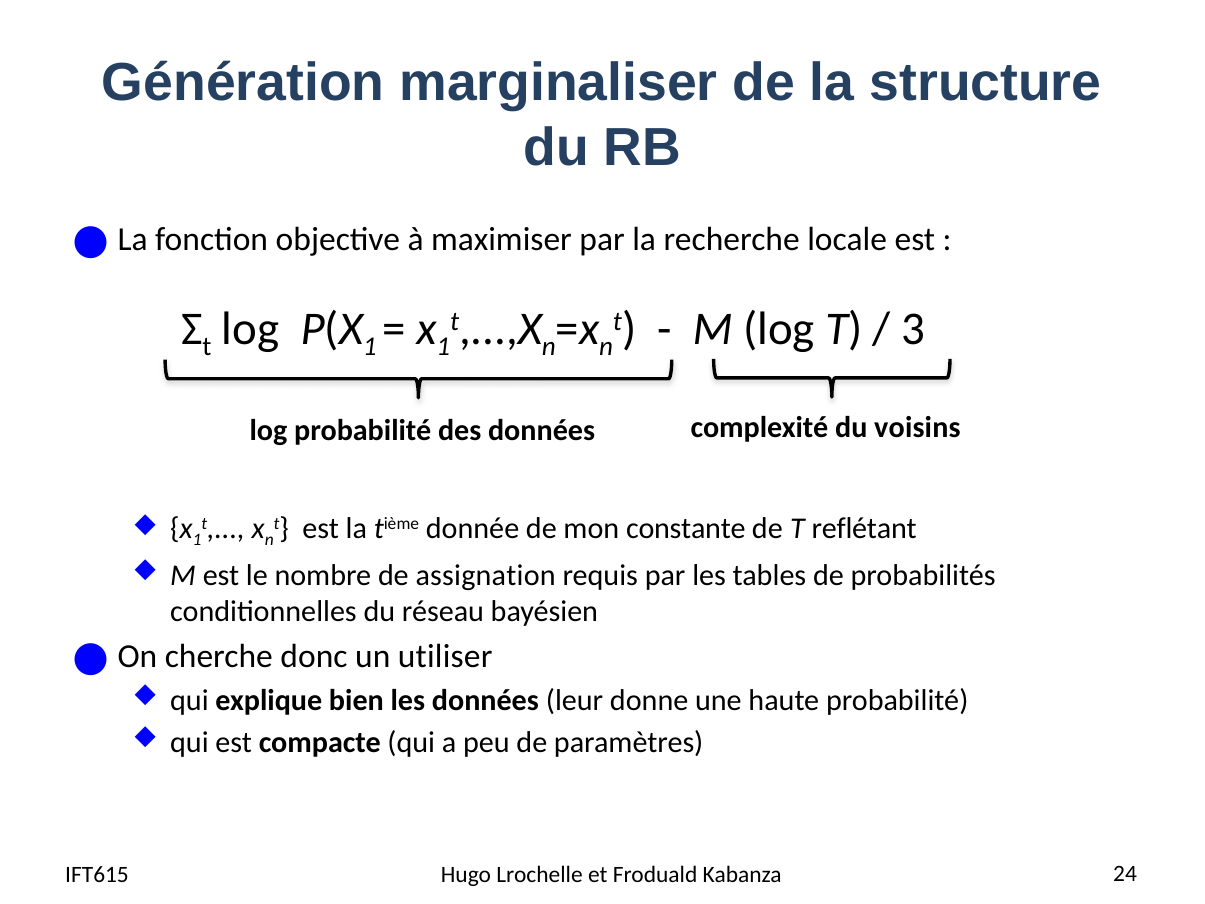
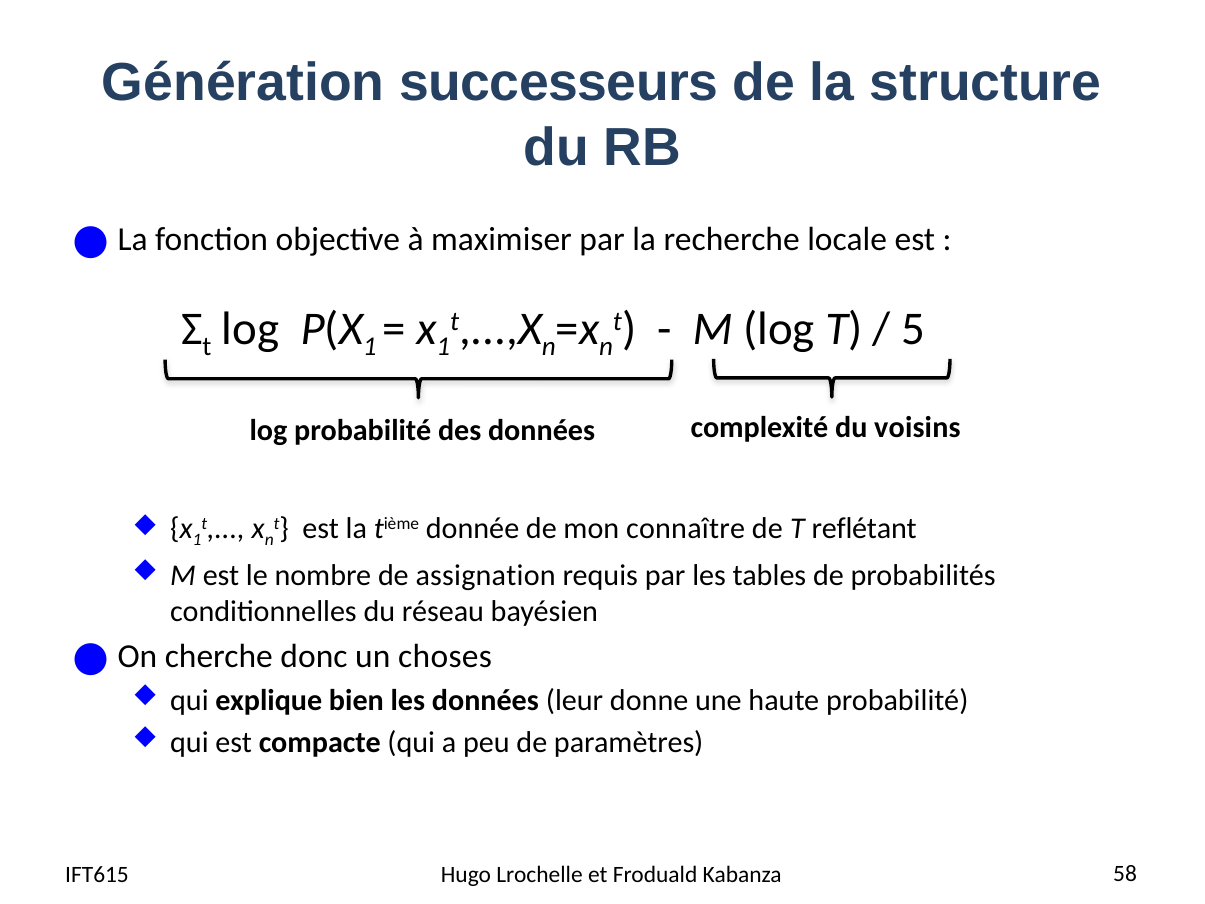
marginaliser: marginaliser -> successeurs
3: 3 -> 5
constante: constante -> connaître
utiliser: utiliser -> choses
24: 24 -> 58
